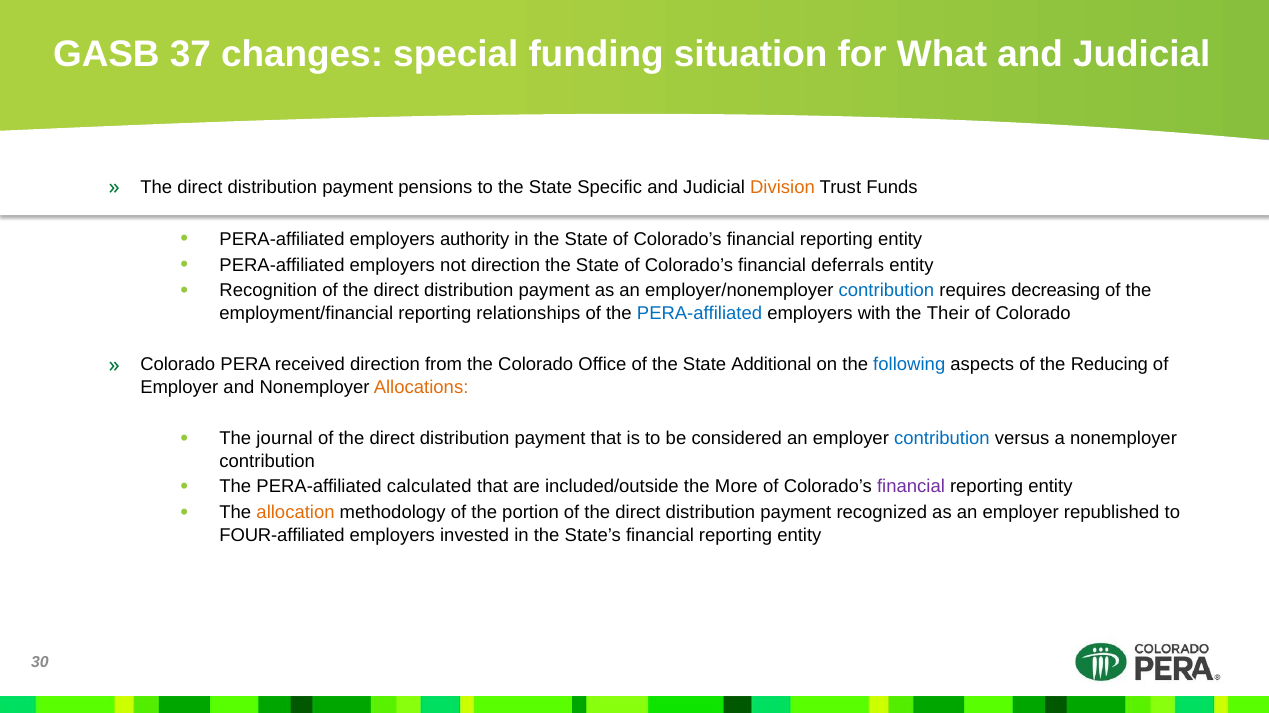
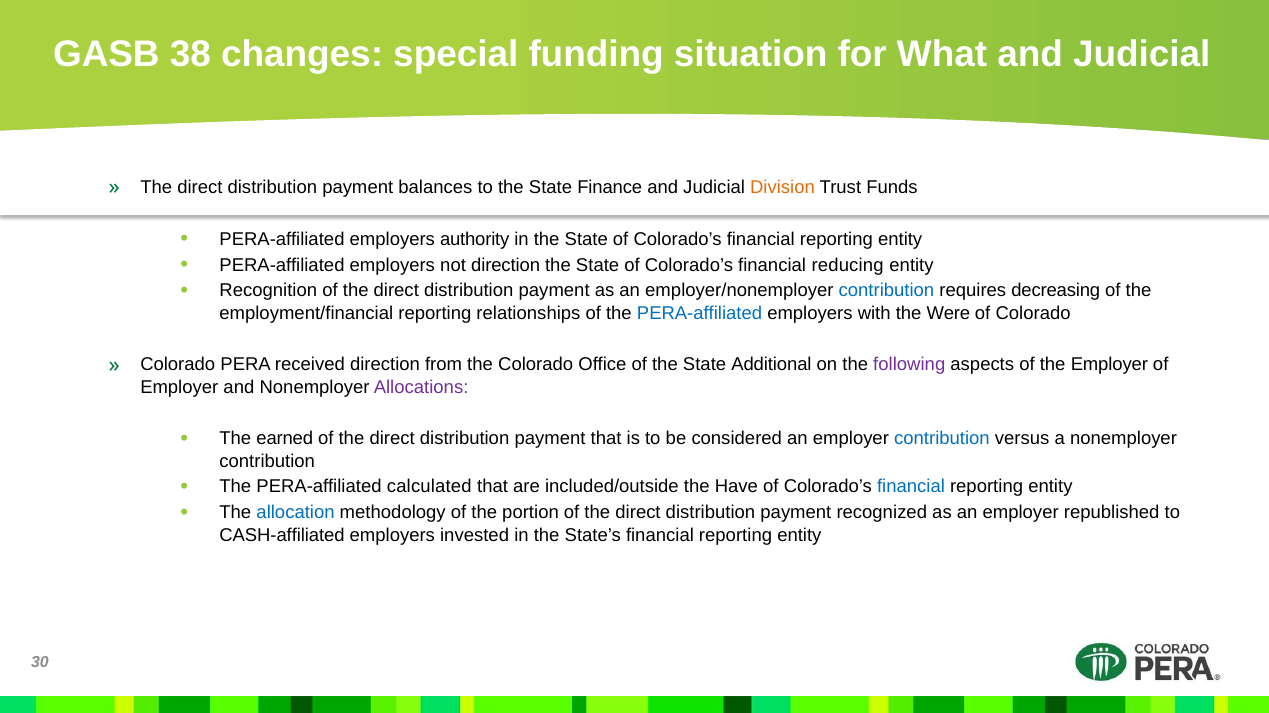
37: 37 -> 38
pensions: pensions -> balances
Specific: Specific -> Finance
deferrals: deferrals -> reducing
Their: Their -> Were
following colour: blue -> purple
the Reducing: Reducing -> Employer
Allocations colour: orange -> purple
journal: journal -> earned
More: More -> Have
financial at (911, 487) colour: purple -> blue
allocation colour: orange -> blue
FOUR-affiliated: FOUR-affiliated -> CASH-affiliated
